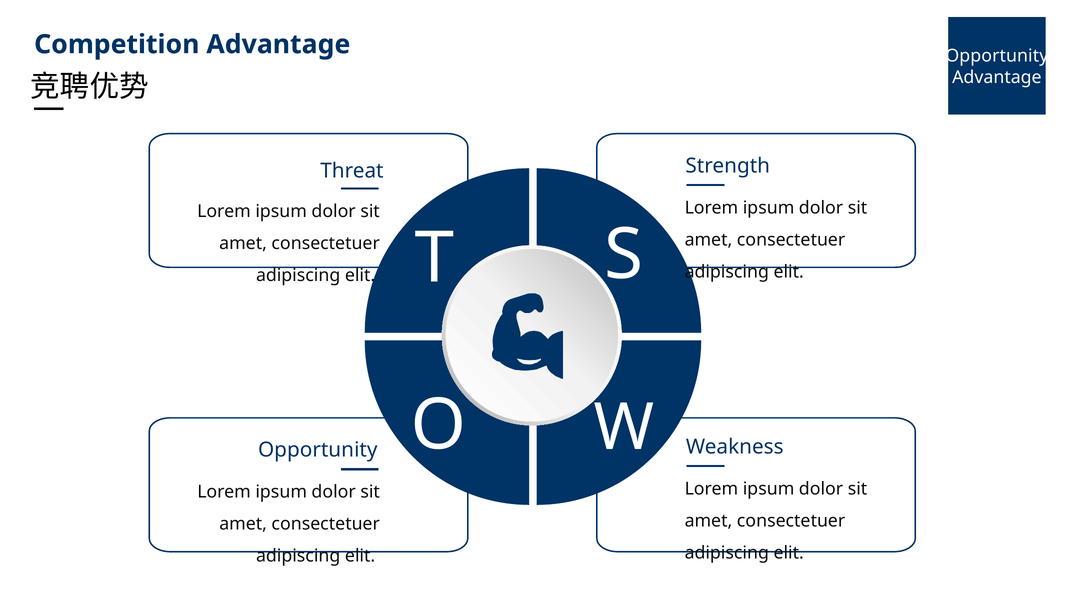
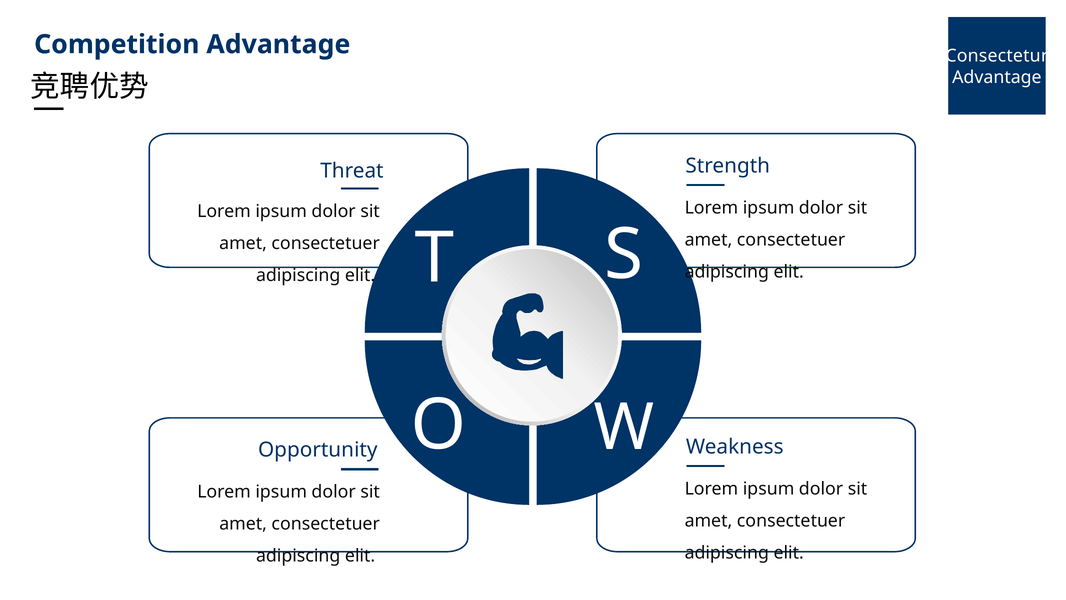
Advantage Opportunity: Opportunity -> Consectetur
